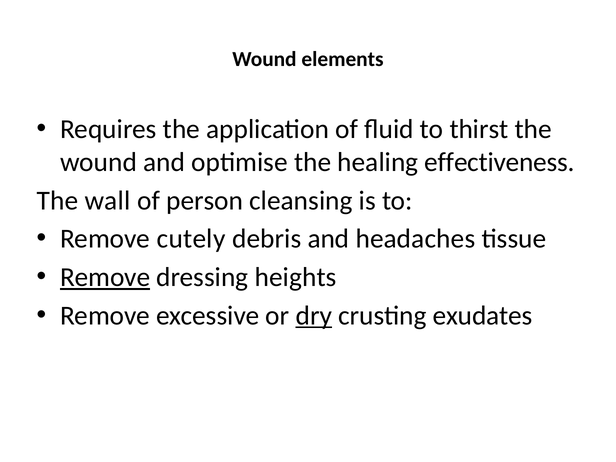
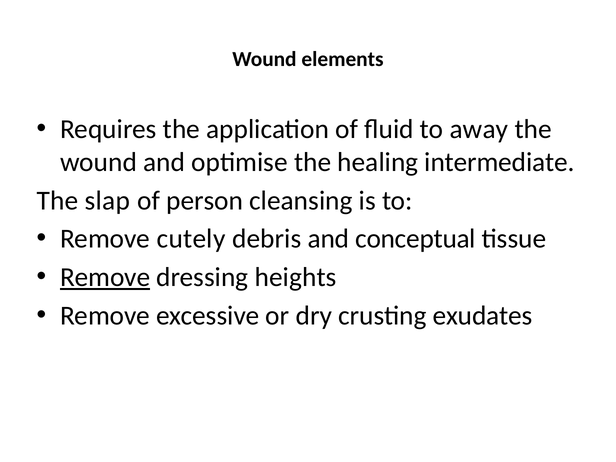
thirst: thirst -> away
effectiveness: effectiveness -> intermediate
wall: wall -> slap
headaches: headaches -> conceptual
dry underline: present -> none
